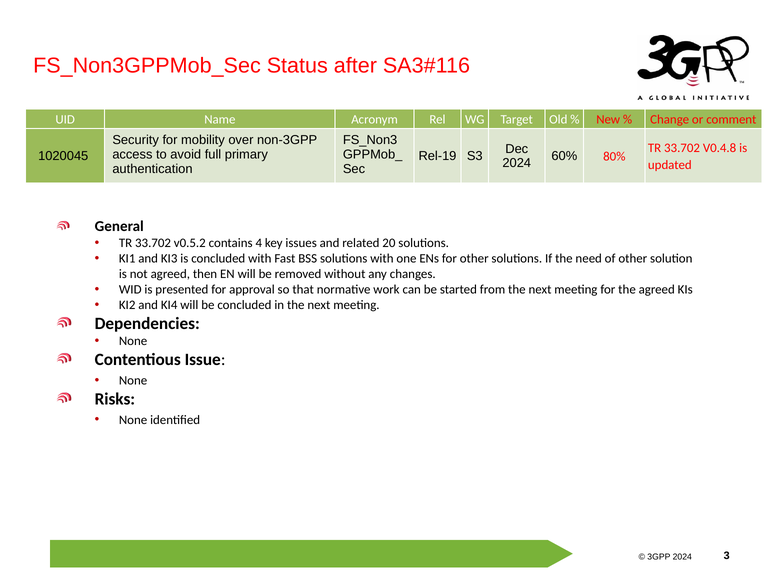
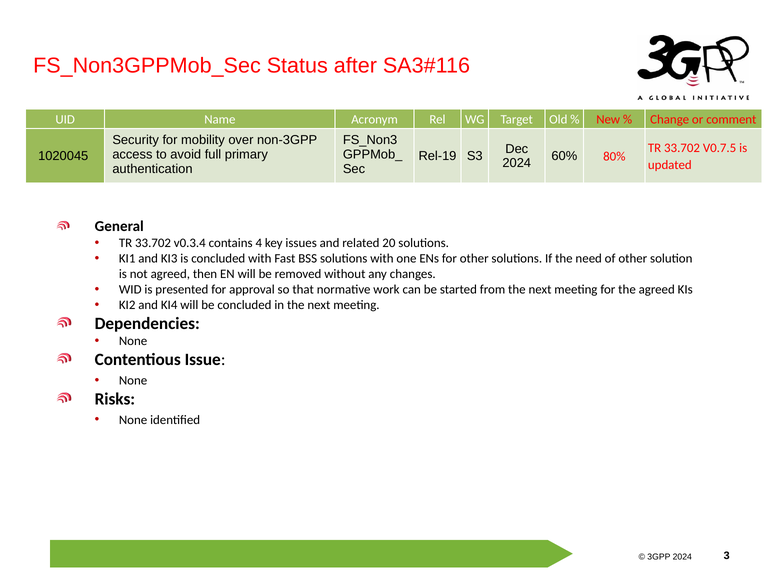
V0.4.8: V0.4.8 -> V0.7.5
v0.5.2: v0.5.2 -> v0.3.4
